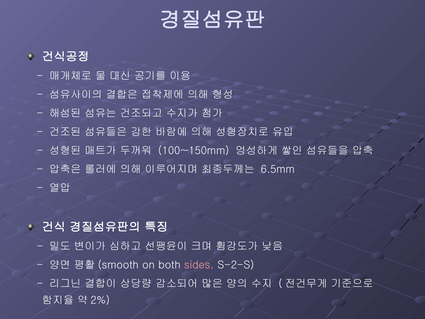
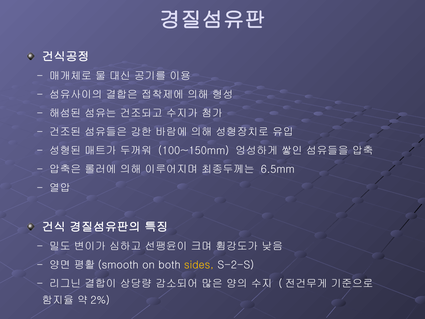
sides colour: pink -> yellow
